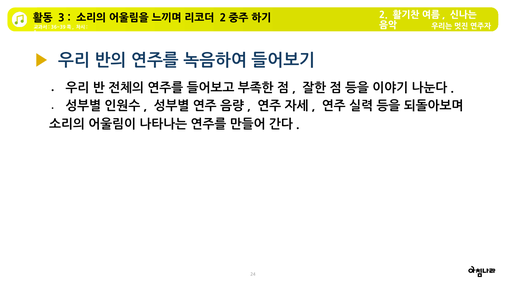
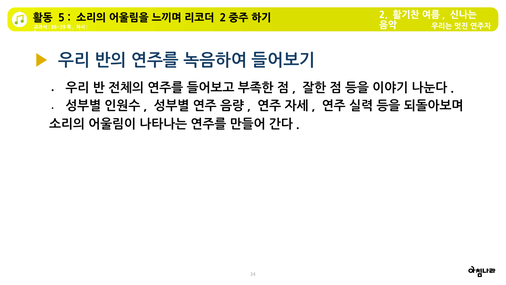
3: 3 -> 5
